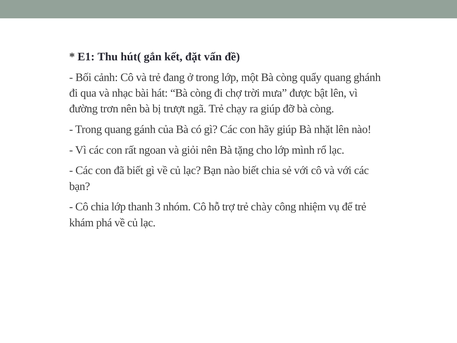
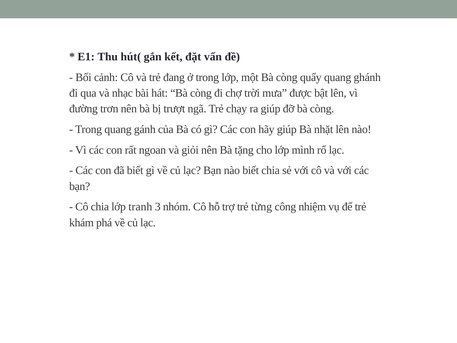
thanh: thanh -> tranh
chày: chày -> từng
